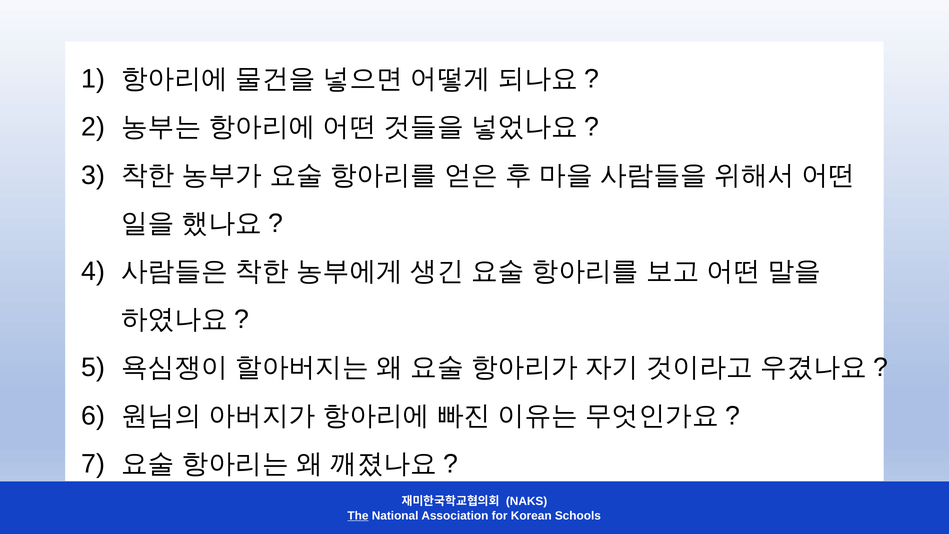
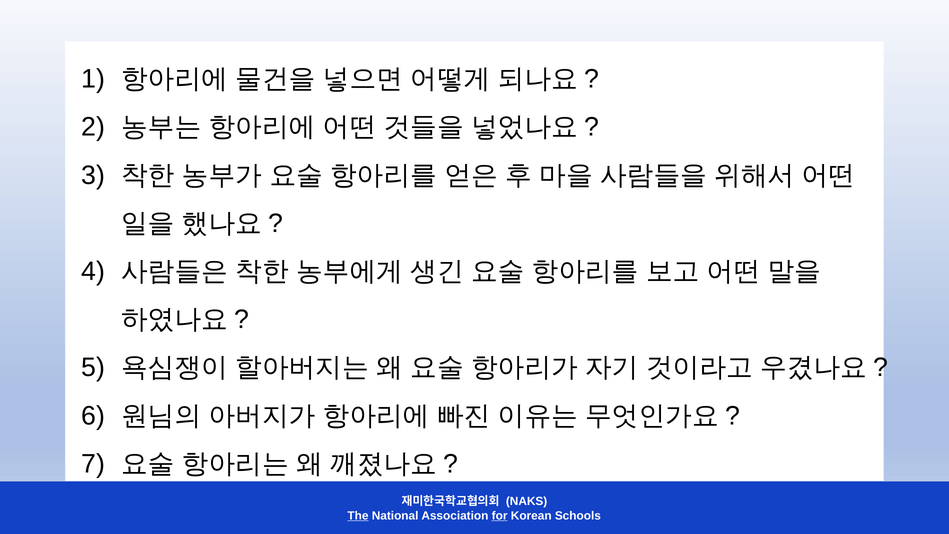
for underline: none -> present
